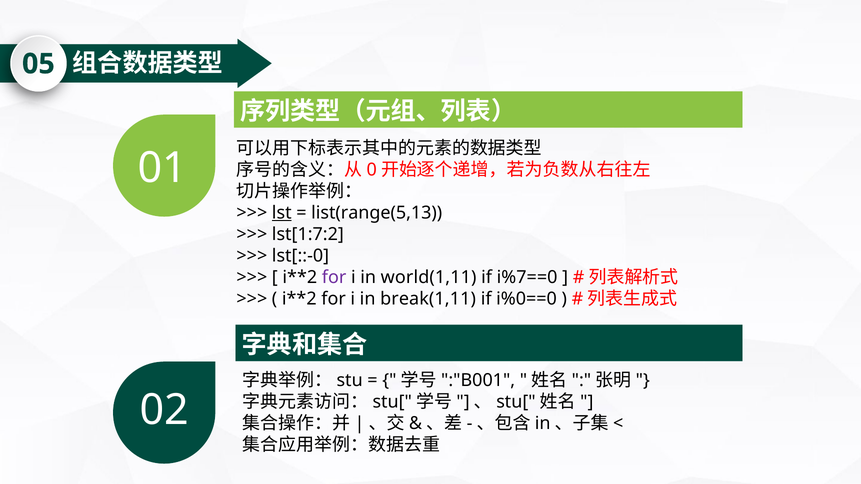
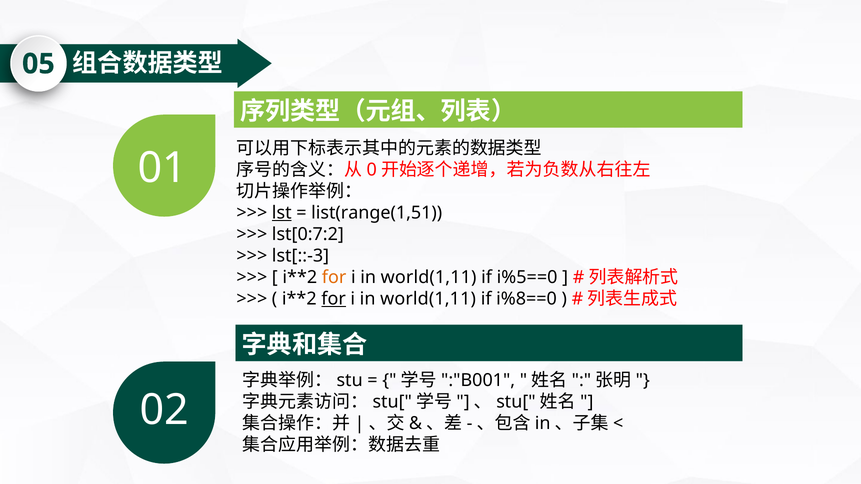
list(range(5,13: list(range(5,13 -> list(range(1,51
lst[1:7:2: lst[1:7:2 -> lst[0:7:2
lst[::-0: lst[::-0 -> lst[::-3
for at (334, 278) colour: purple -> orange
i%7==0: i%7==0 -> i%5==0
for at (334, 299) underline: none -> present
break(1,11 at (428, 299): break(1,11 -> world(1,11
i%0==0: i%0==0 -> i%8==0
